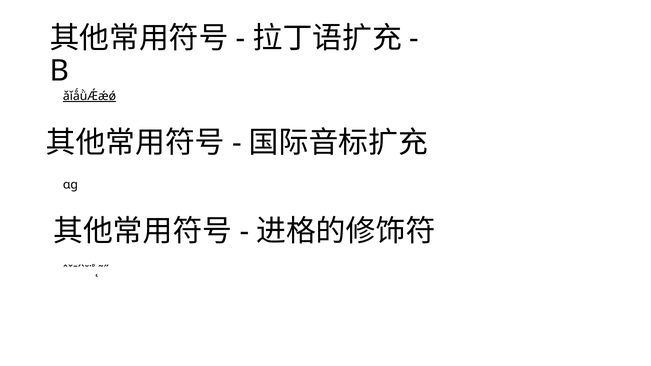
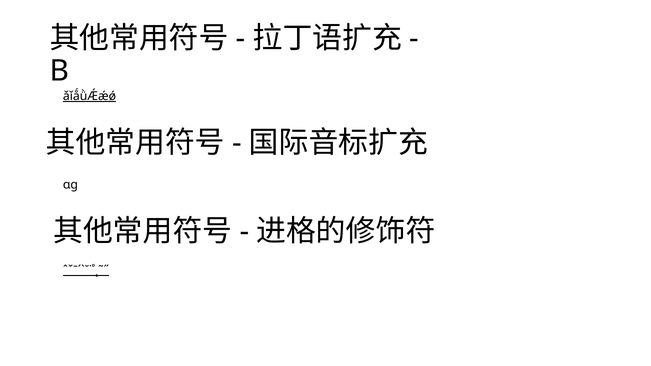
ˆˇˉˊˋ˘˙˚˛˜˝ underline: none -> present
